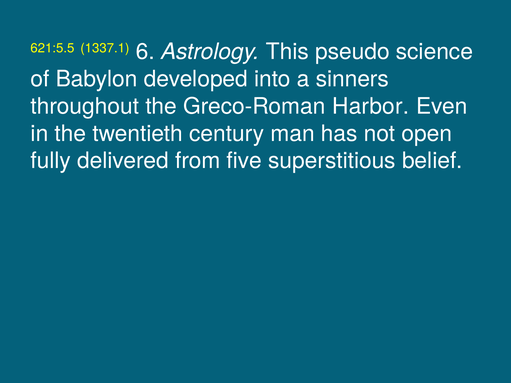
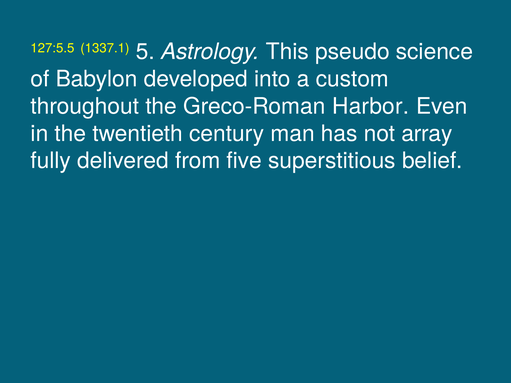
621:5.5: 621:5.5 -> 127:5.5
6: 6 -> 5
sinners: sinners -> custom
open: open -> array
